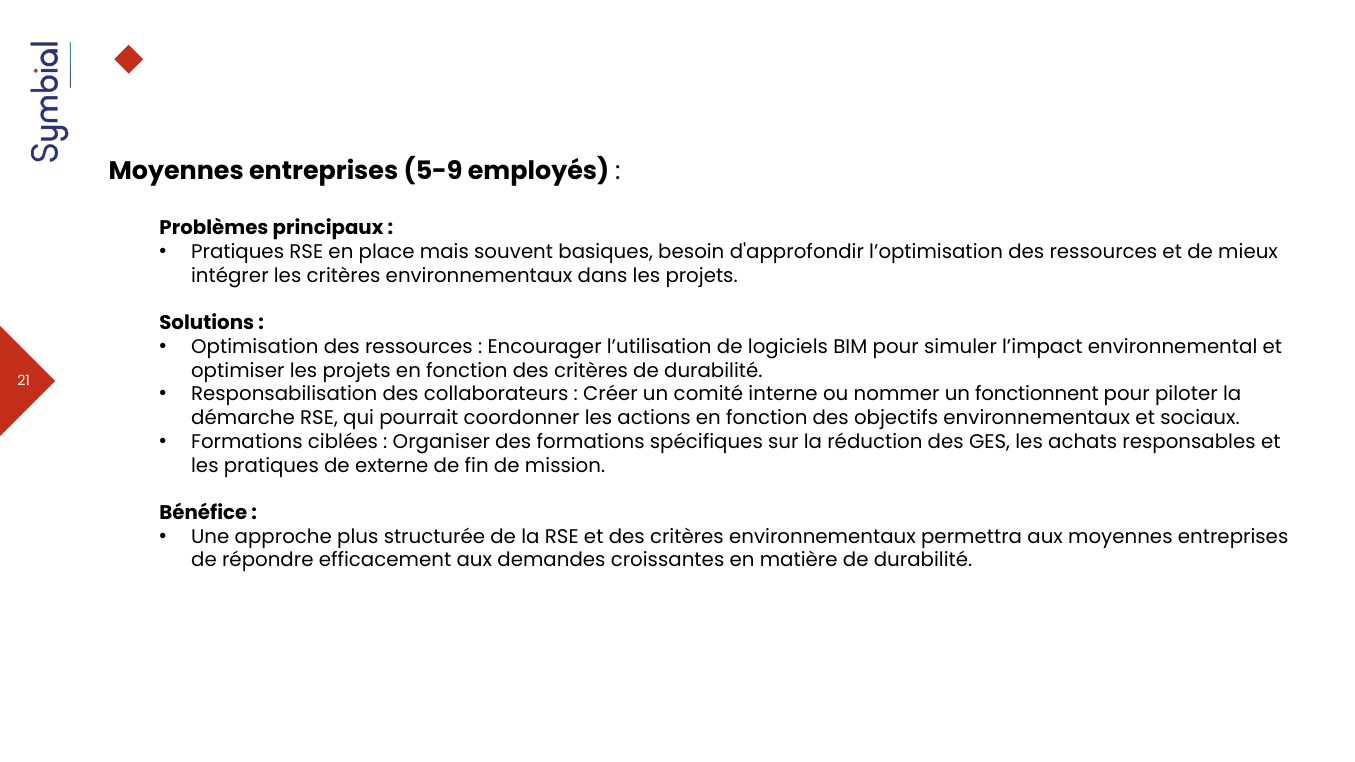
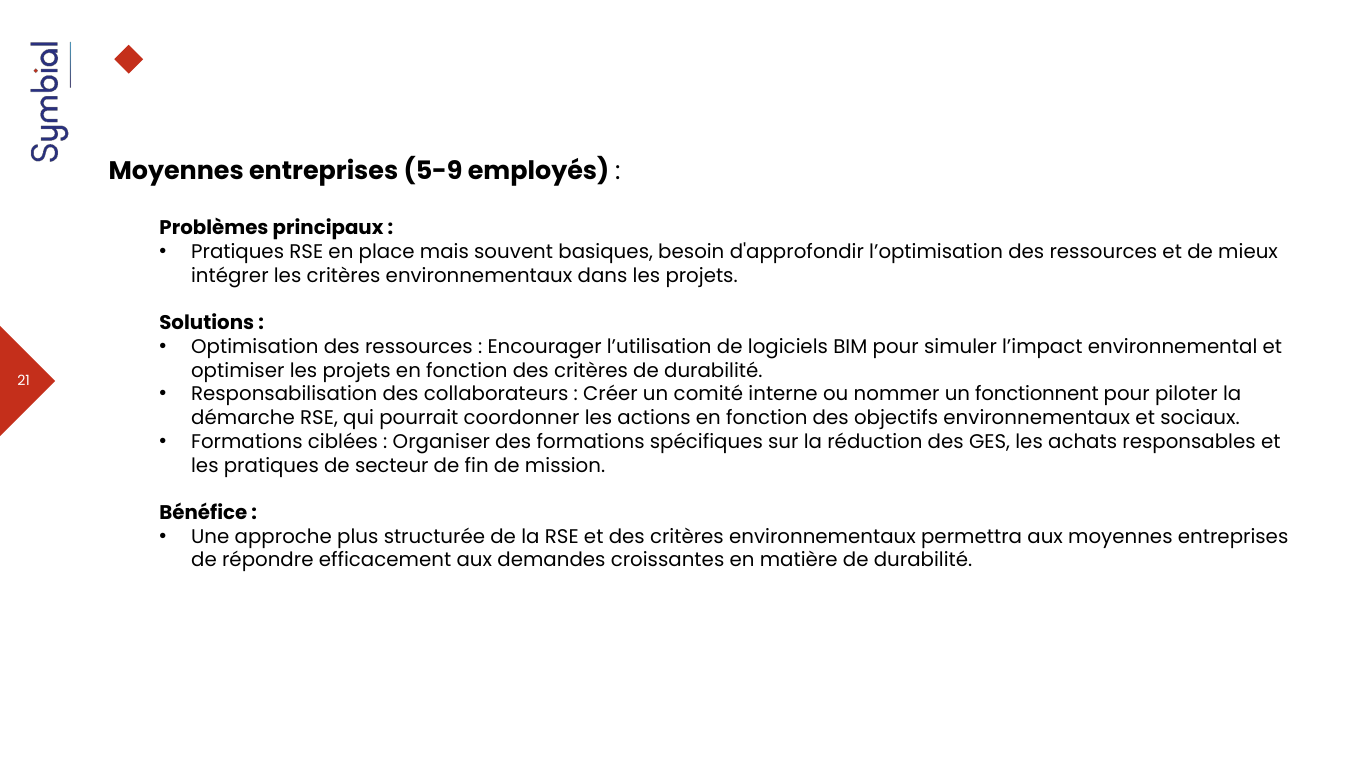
externe: externe -> secteur
